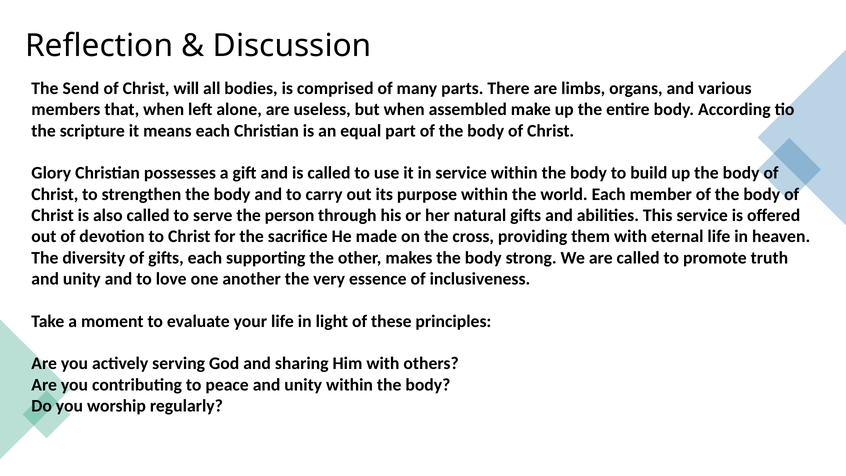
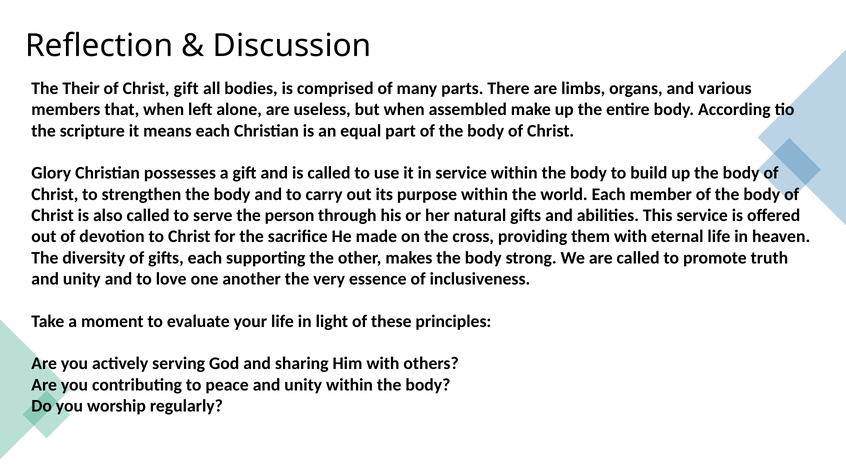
Send: Send -> Their
Christ will: will -> gift
